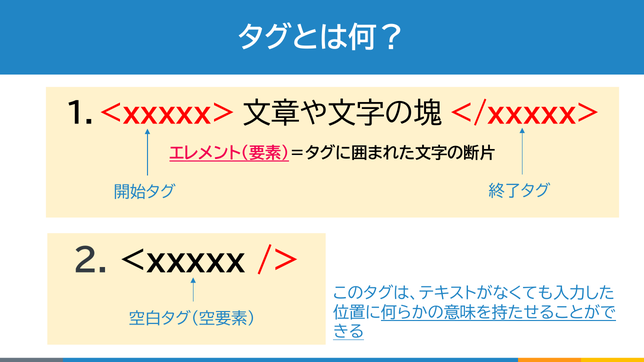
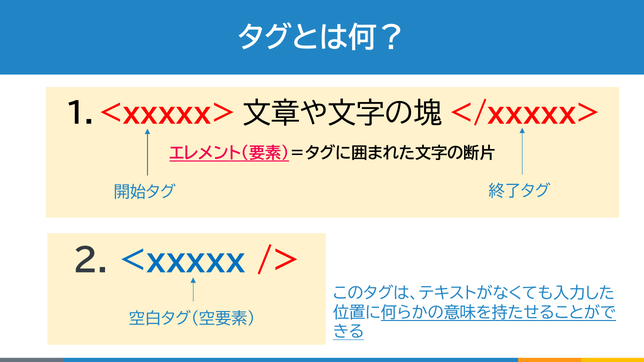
<xxxxx colour: black -> blue
